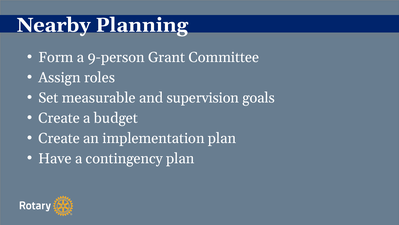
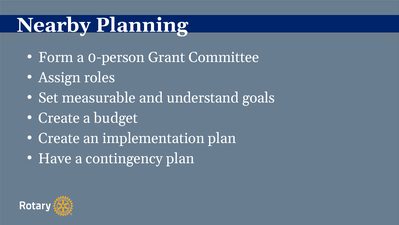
9-person: 9-person -> 0-person
supervision: supervision -> understand
